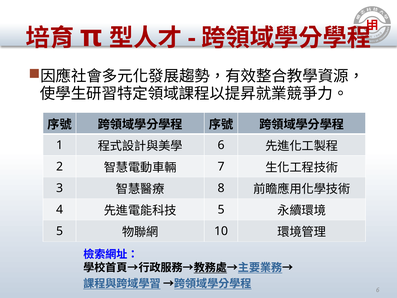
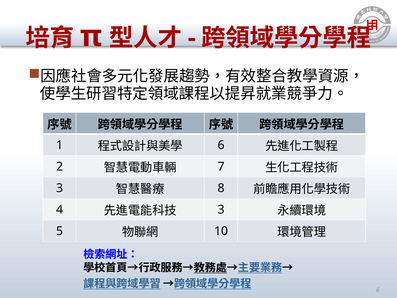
5 at (221, 209): 5 -> 3
